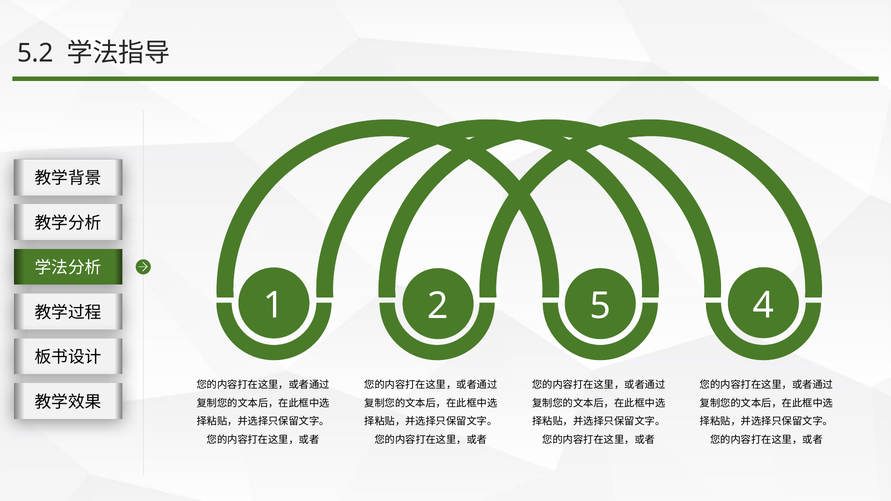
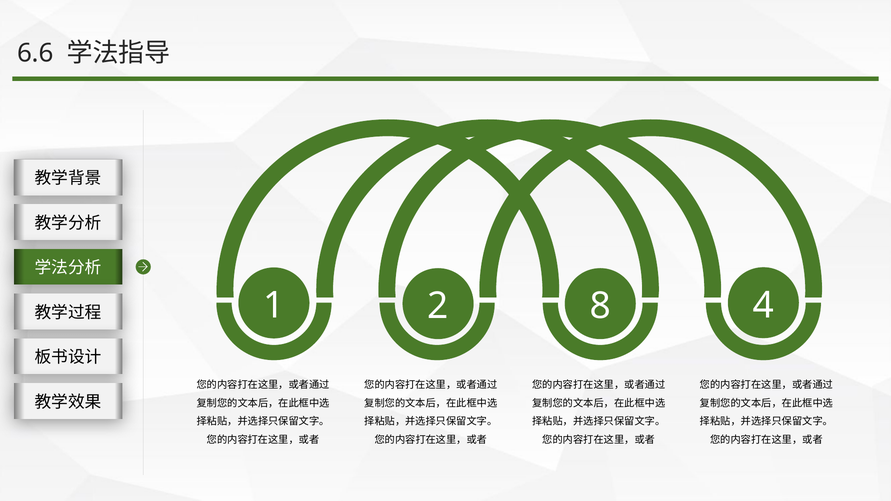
5.2: 5.2 -> 6.6
5: 5 -> 8
